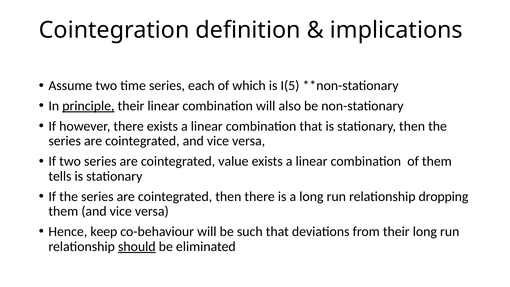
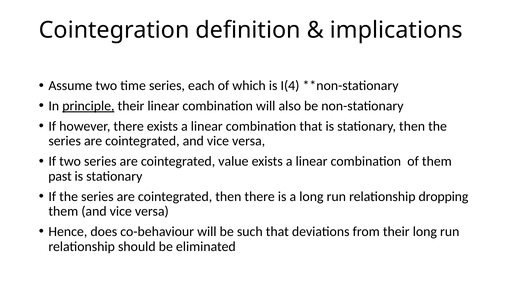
I(5: I(5 -> I(4
tells: tells -> past
keep: keep -> does
should underline: present -> none
